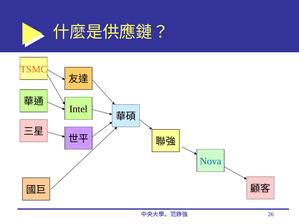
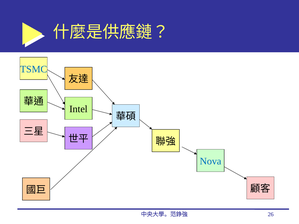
TSMC colour: orange -> blue
